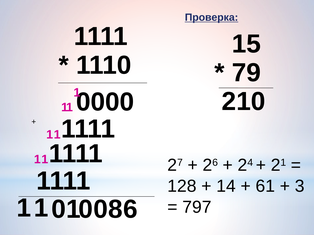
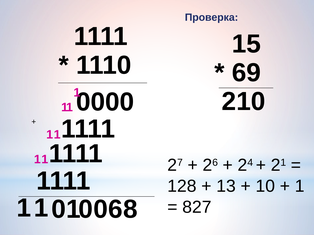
Проверка underline: present -> none
79: 79 -> 69
14: 14 -> 13
61: 61 -> 10
3 at (300, 187): 3 -> 1
8: 8 -> 6
6: 6 -> 8
797: 797 -> 827
